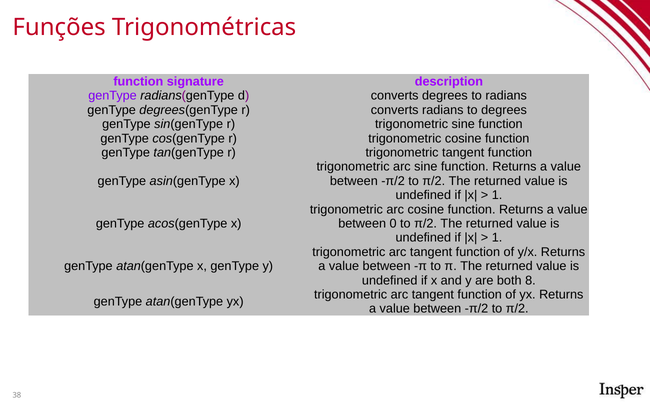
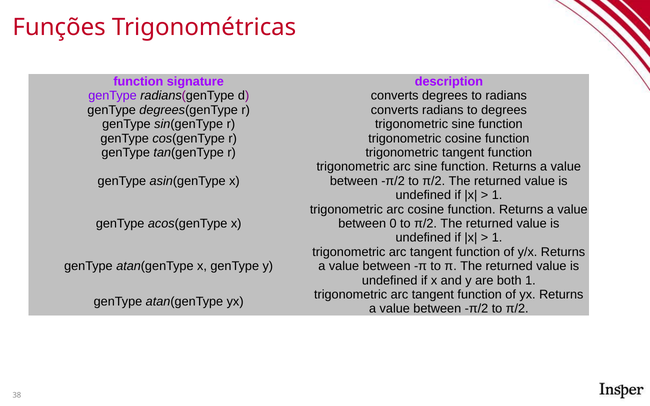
both 8: 8 -> 1
